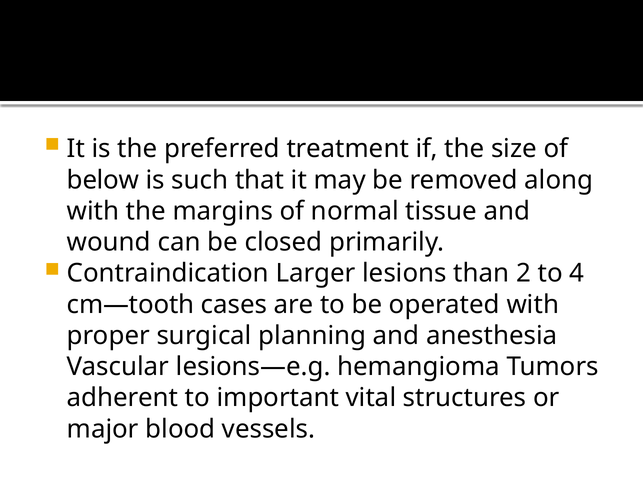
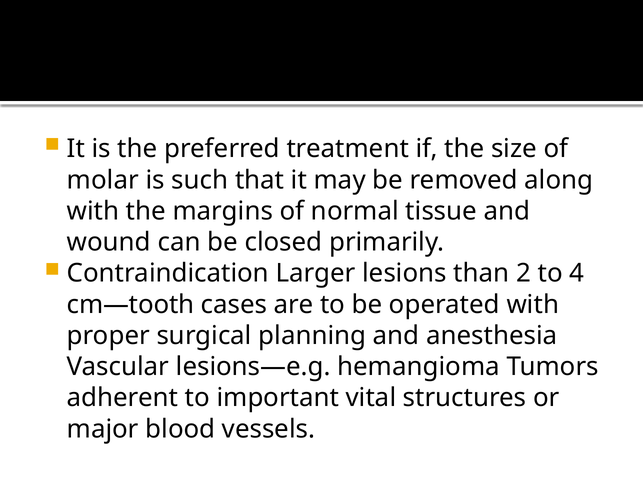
below: below -> molar
